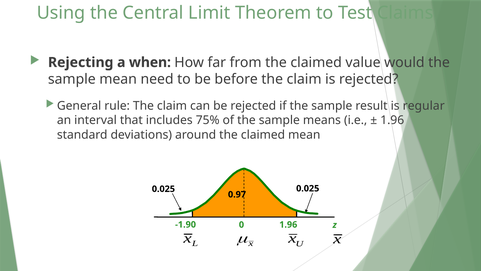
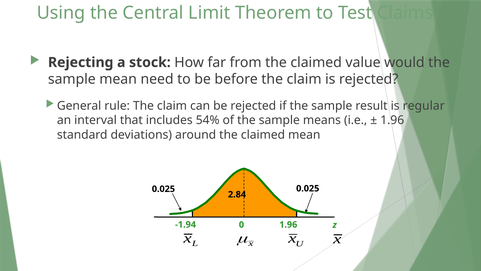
when: when -> stock
75%: 75% -> 54%
0.97: 0.97 -> 2.84
-1.90: -1.90 -> -1.94
